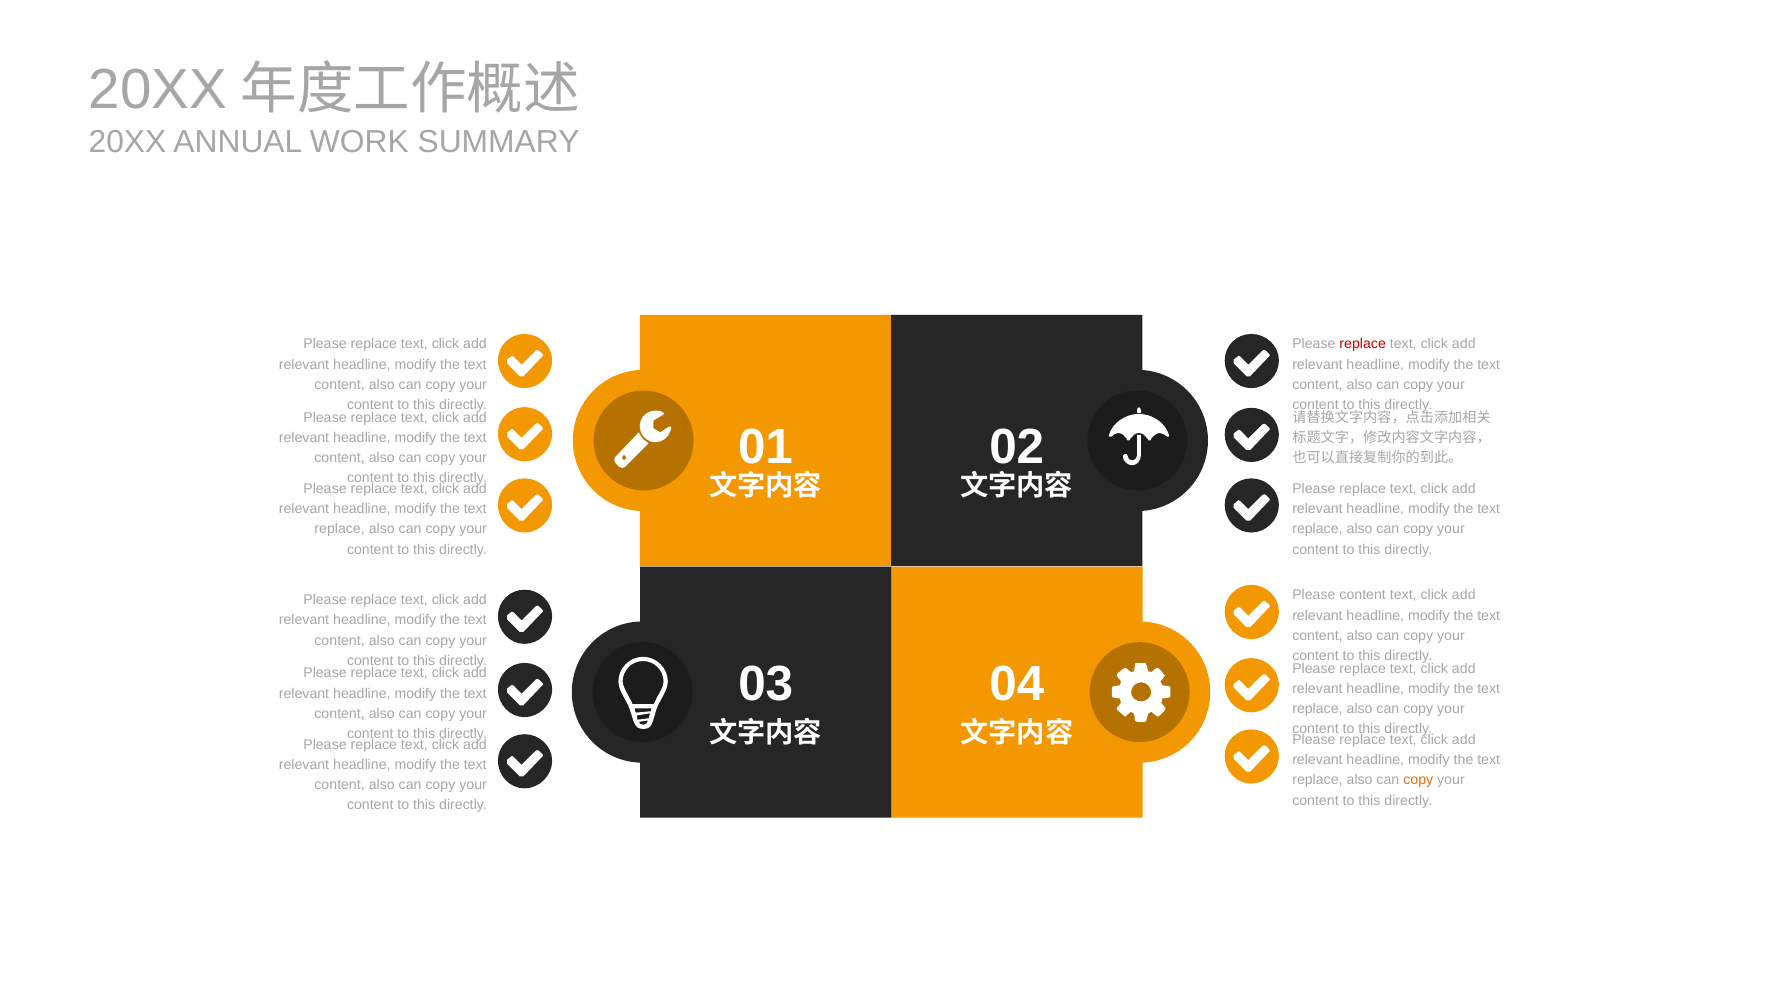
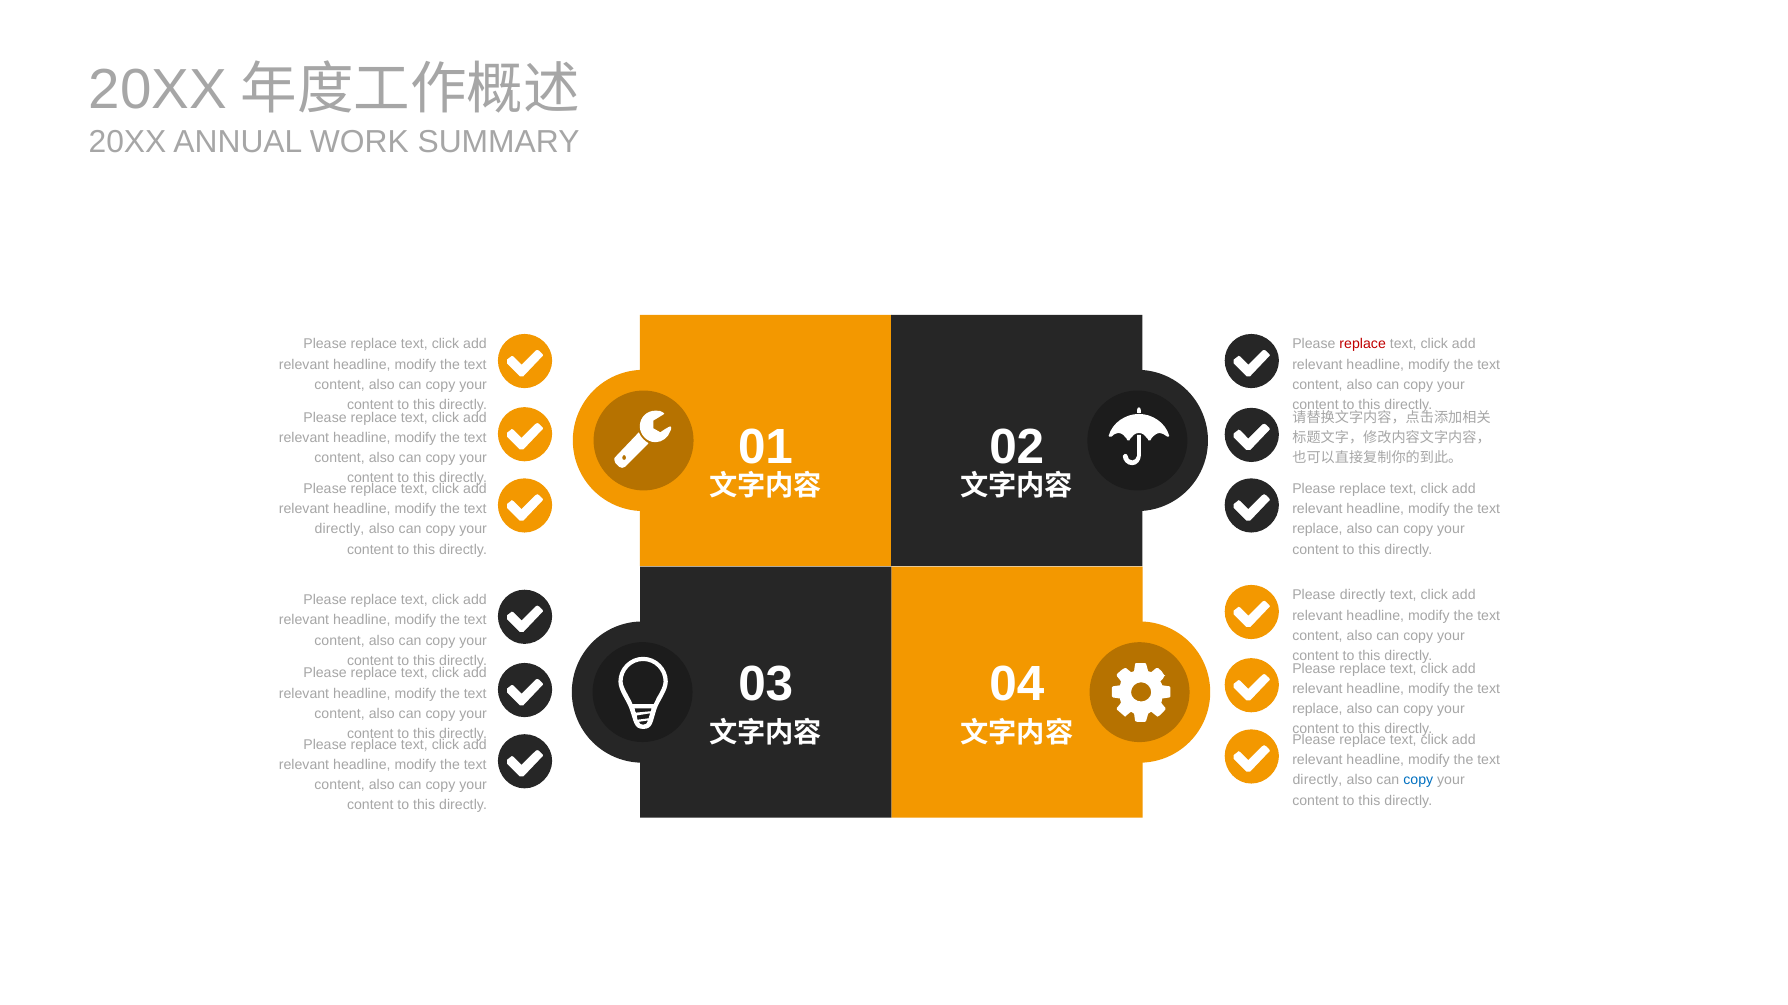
replace at (340, 530): replace -> directly
Please content: content -> directly
replace at (1317, 781): replace -> directly
copy at (1418, 781) colour: orange -> blue
